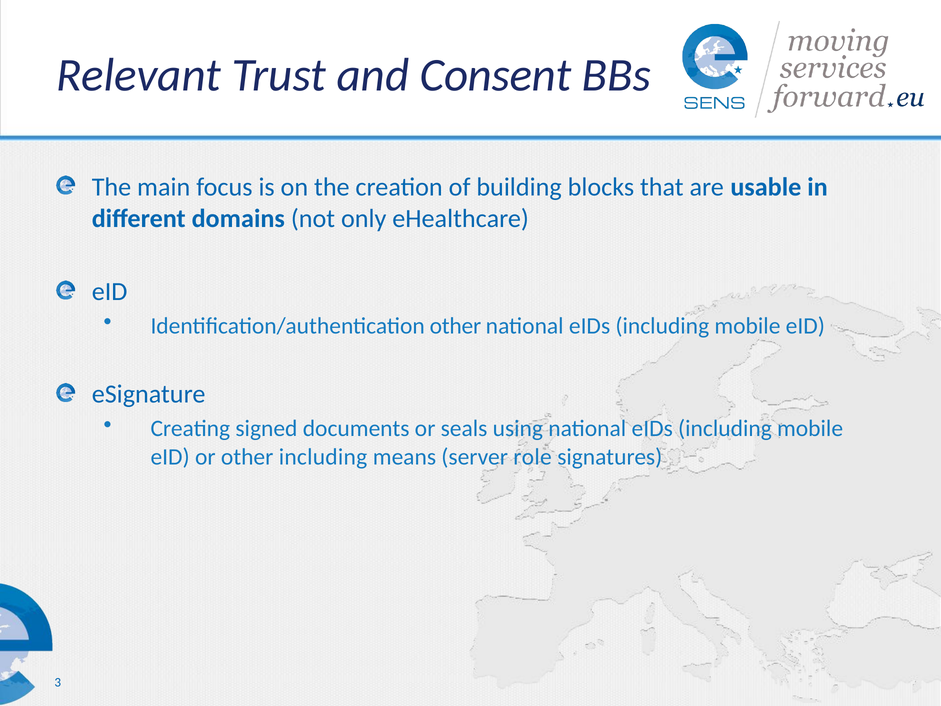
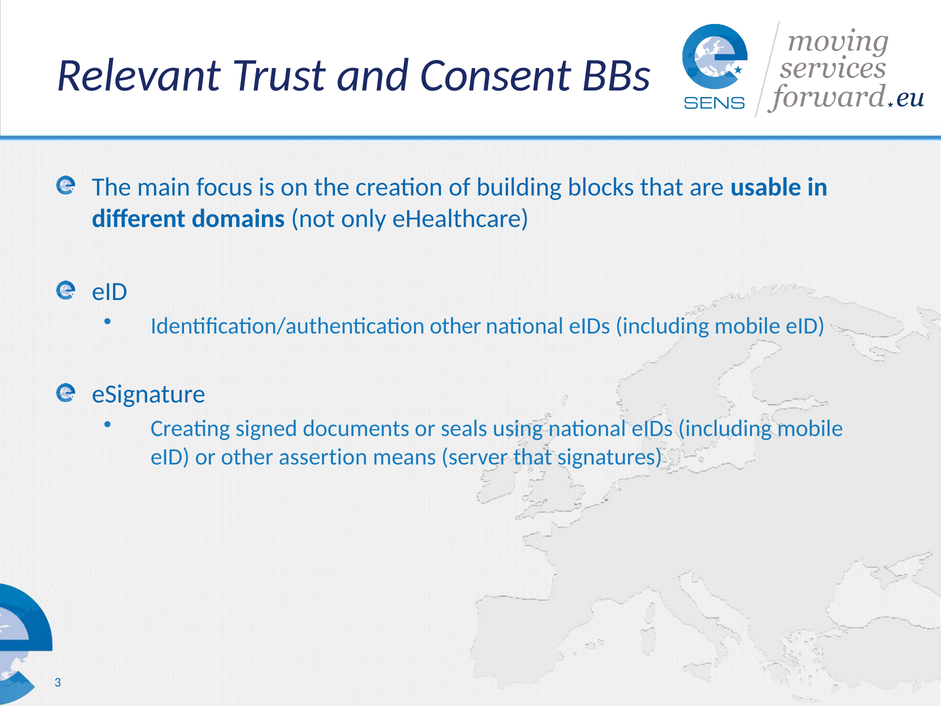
other including: including -> assertion
server role: role -> that
